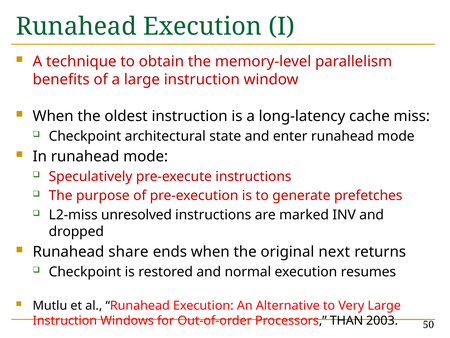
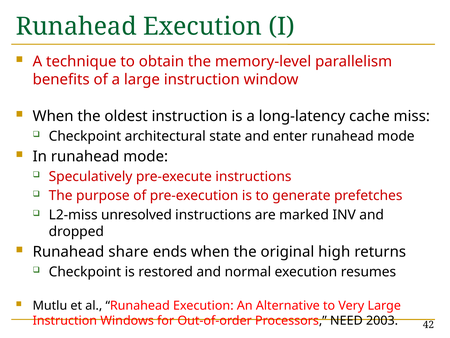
next: next -> high
THAN: THAN -> NEED
50: 50 -> 42
